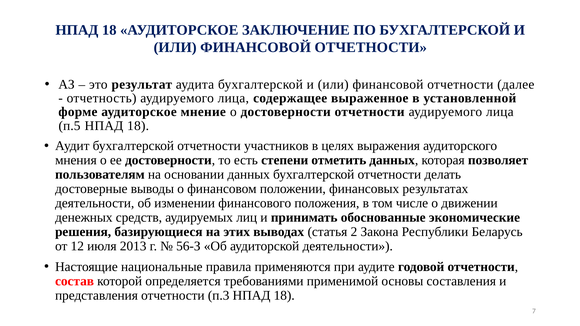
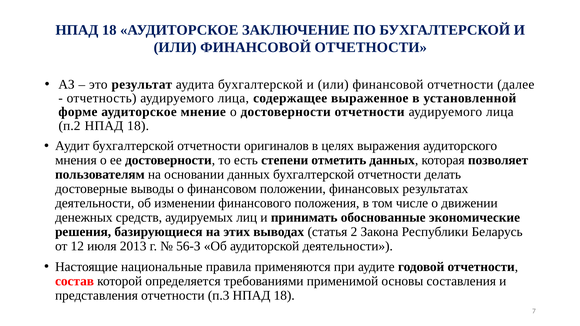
п.5: п.5 -> п.2
участников: участников -> оригиналов
